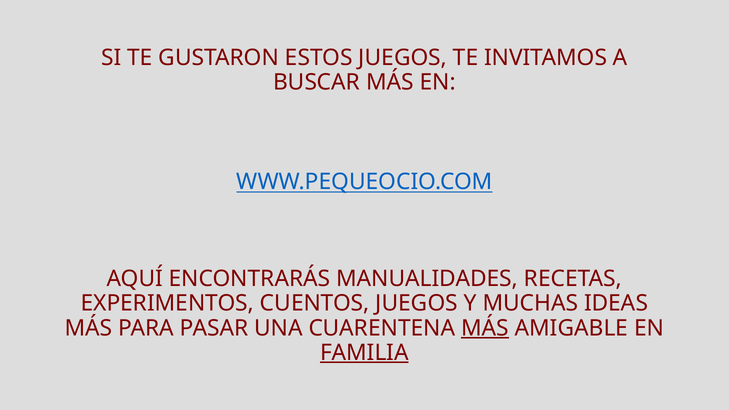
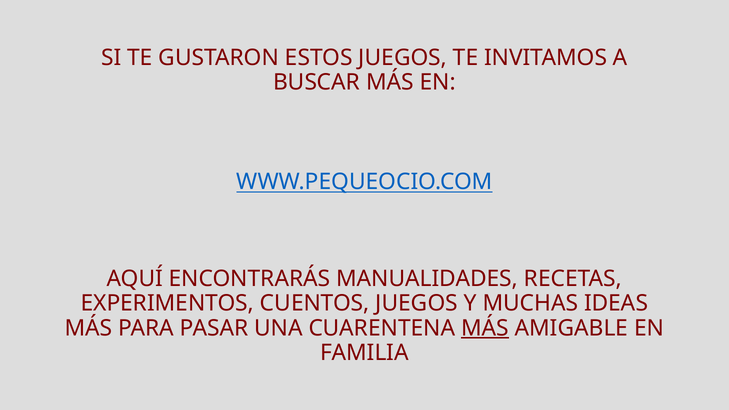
FAMILIA underline: present -> none
